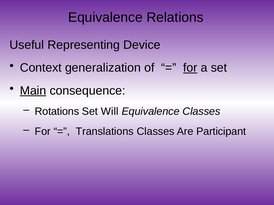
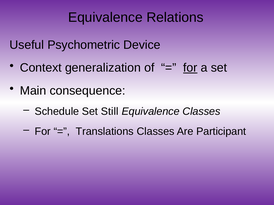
Representing: Representing -> Psychometric
Main underline: present -> none
Rotations: Rotations -> Schedule
Will: Will -> Still
